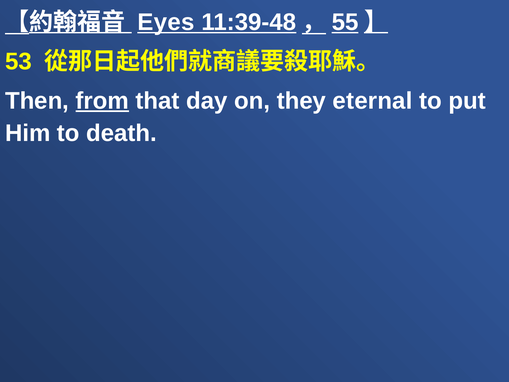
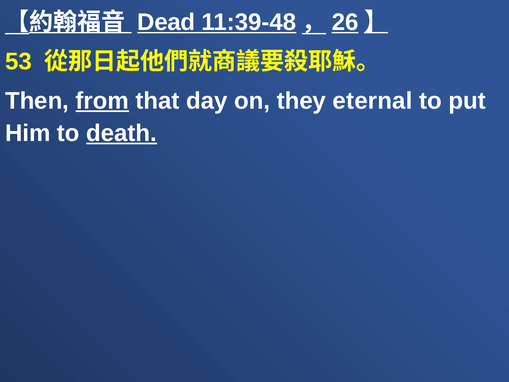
Eyes: Eyes -> Dead
55: 55 -> 26
death underline: none -> present
